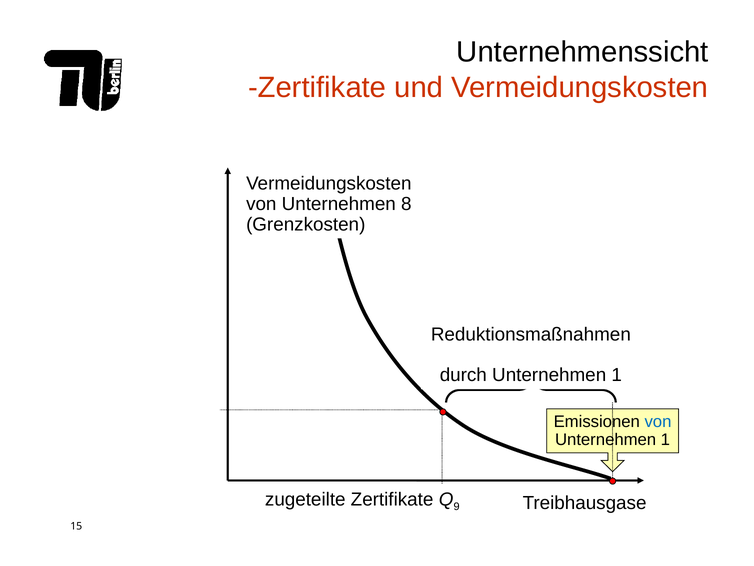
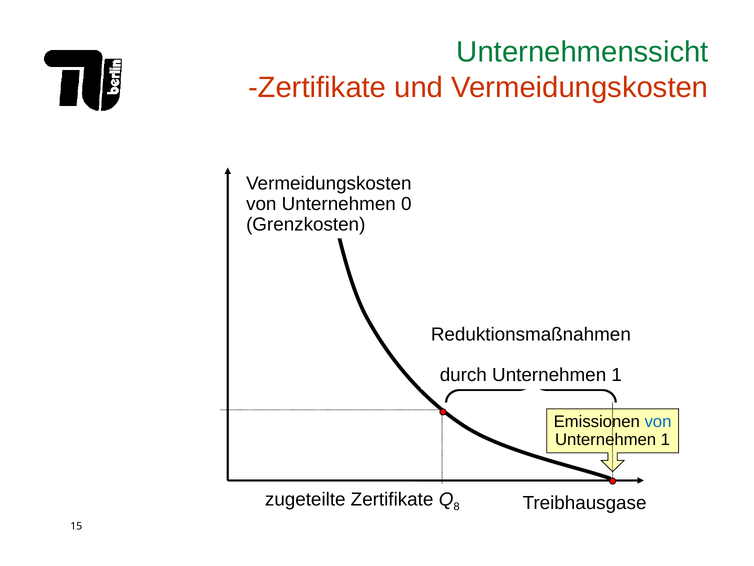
Unternehmenssicht colour: black -> green
8: 8 -> 0
9: 9 -> 8
